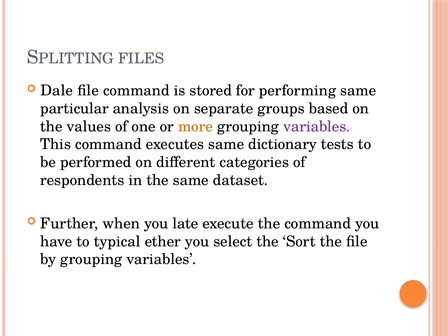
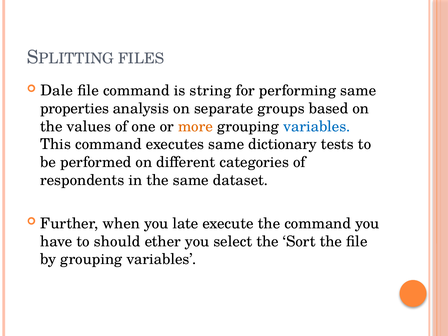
stored: stored -> string
particular: particular -> properties
variables at (317, 126) colour: purple -> blue
typical: typical -> should
